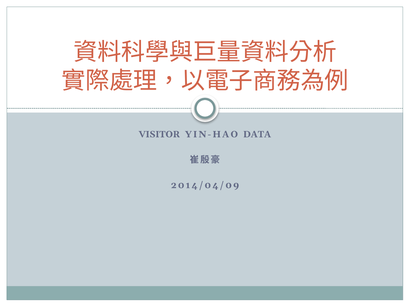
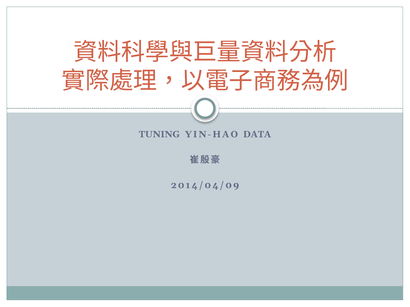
VISITOR: VISITOR -> TUNING
